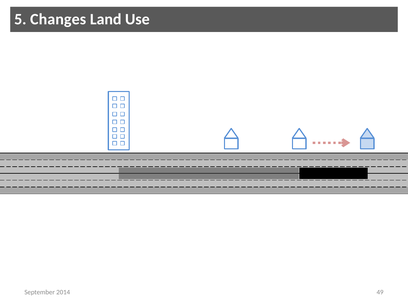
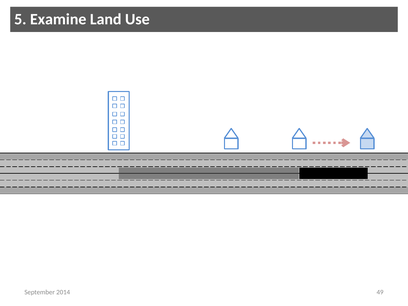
Changes: Changes -> Examine
